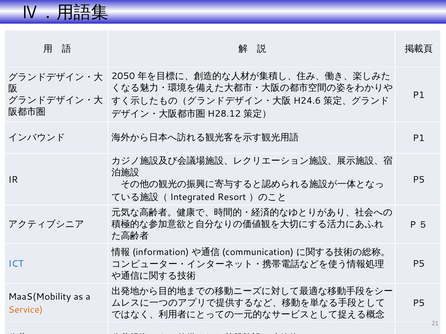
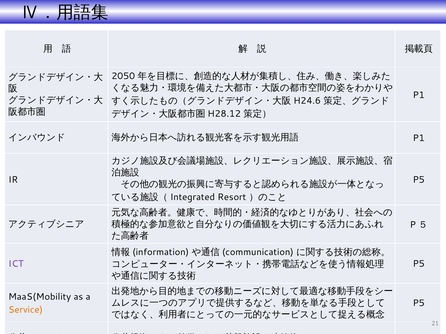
ICT colour: blue -> purple
